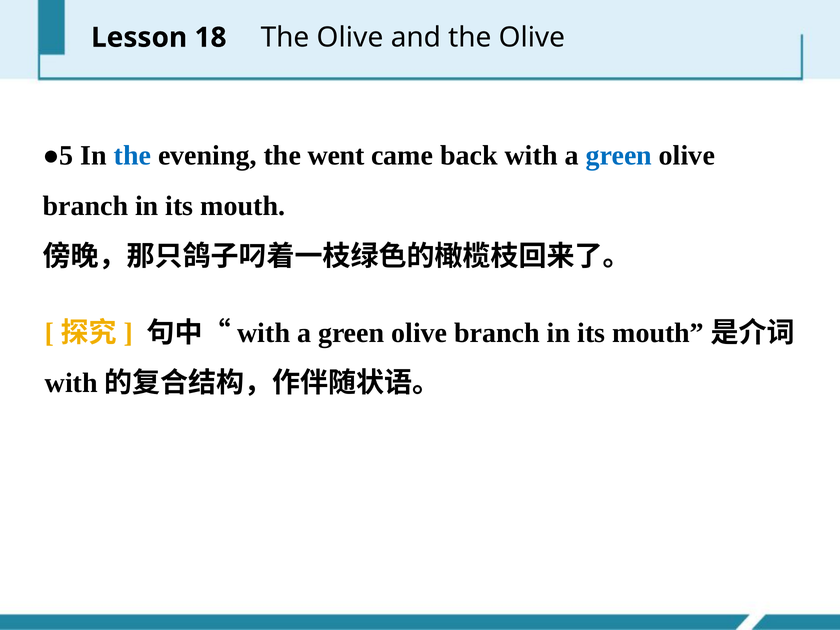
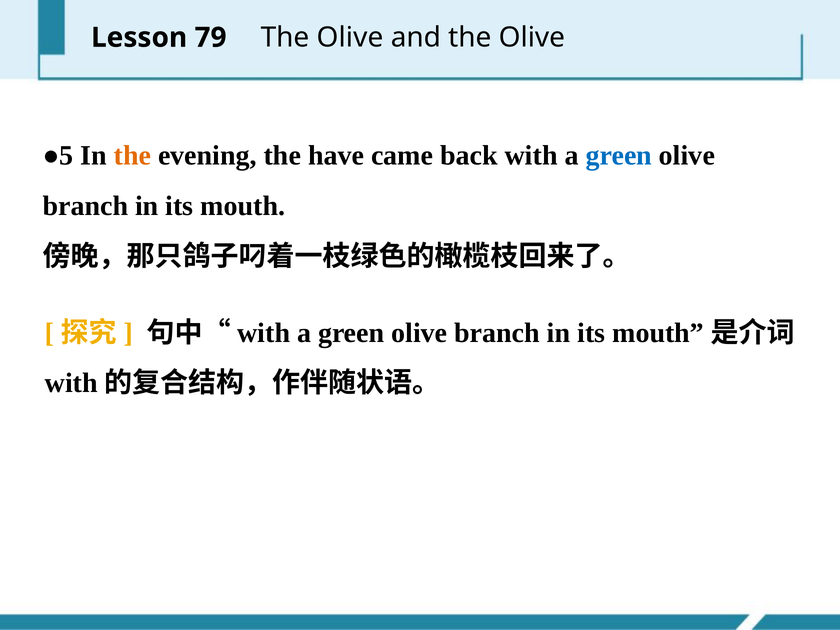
18: 18 -> 79
the at (132, 155) colour: blue -> orange
went: went -> have
